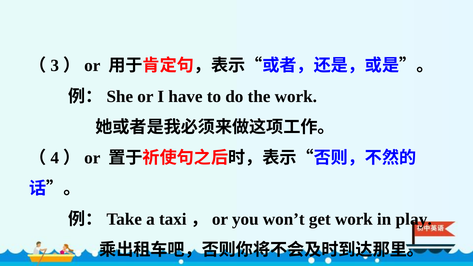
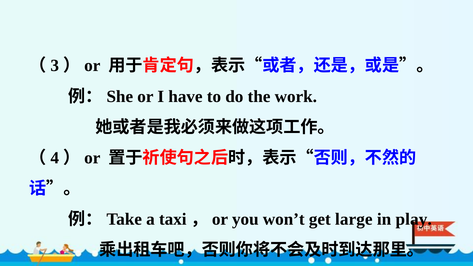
get work: work -> large
